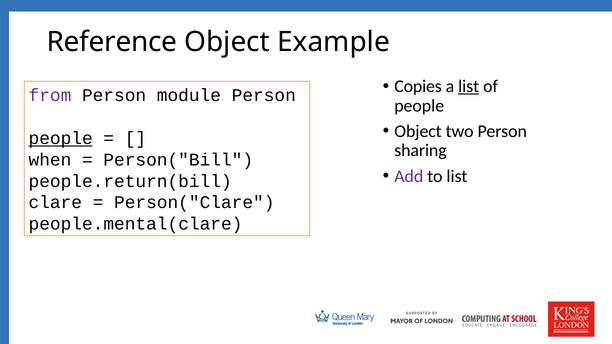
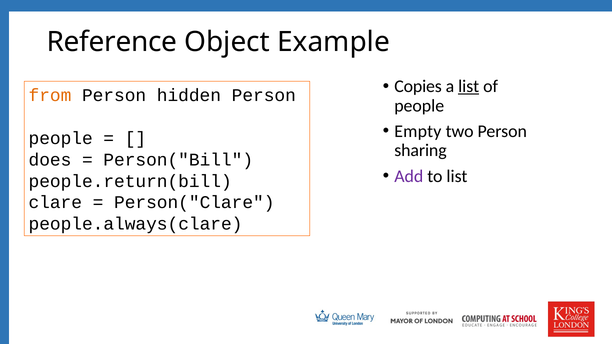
from colour: purple -> orange
module: module -> hidden
Object at (418, 131): Object -> Empty
people at (61, 138) underline: present -> none
when: when -> does
people.mental(clare: people.mental(clare -> people.always(clare
